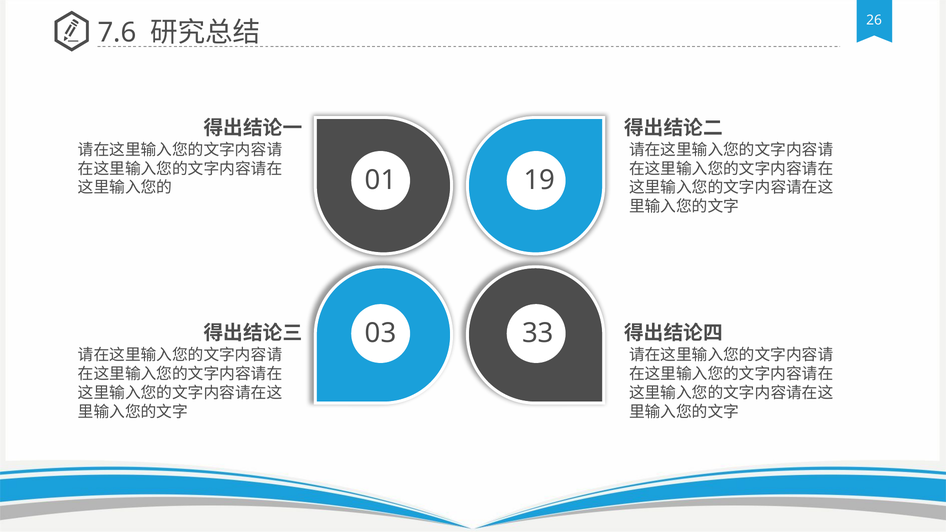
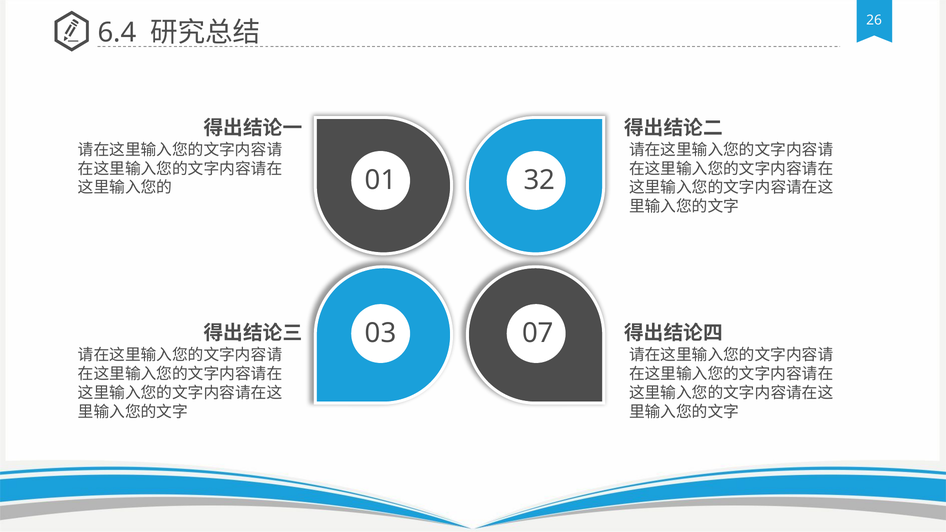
7.6: 7.6 -> 6.4
19: 19 -> 32
33: 33 -> 07
